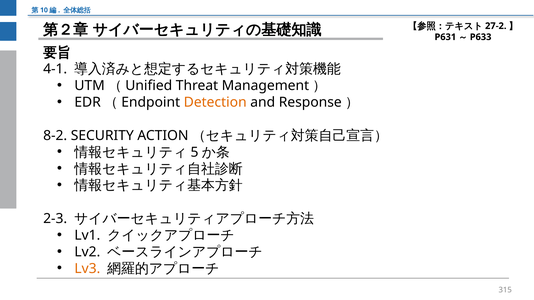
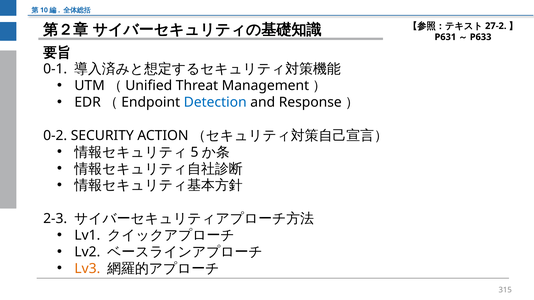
4-1: 4-1 -> 0-1
Detection colour: orange -> blue
8-2: 8-2 -> 0-2
